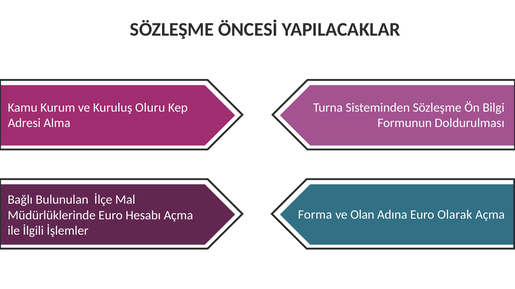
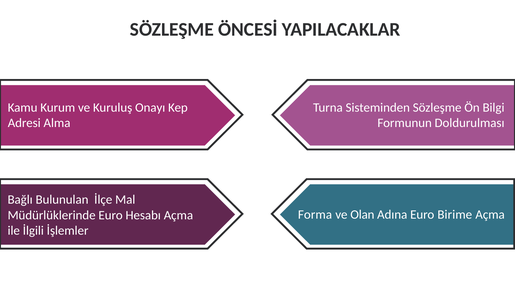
Oluru: Oluru -> Onayı
Olarak: Olarak -> Birime
